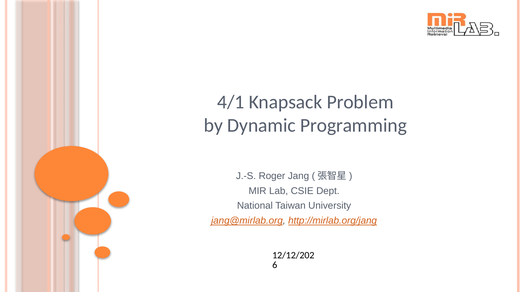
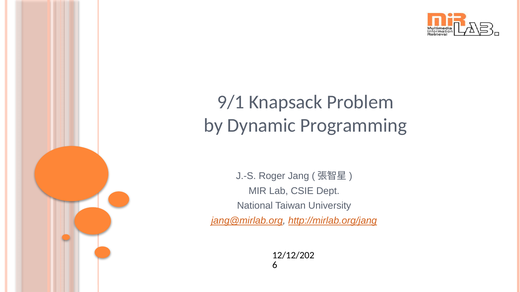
4/1: 4/1 -> 9/1
